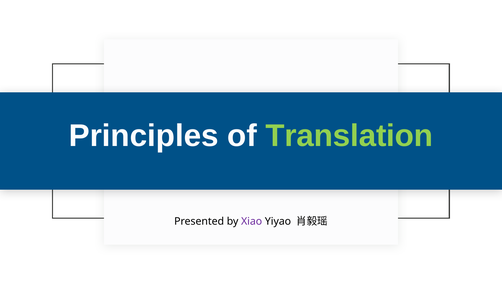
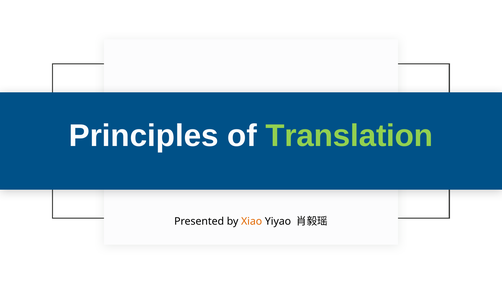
Xiao colour: purple -> orange
